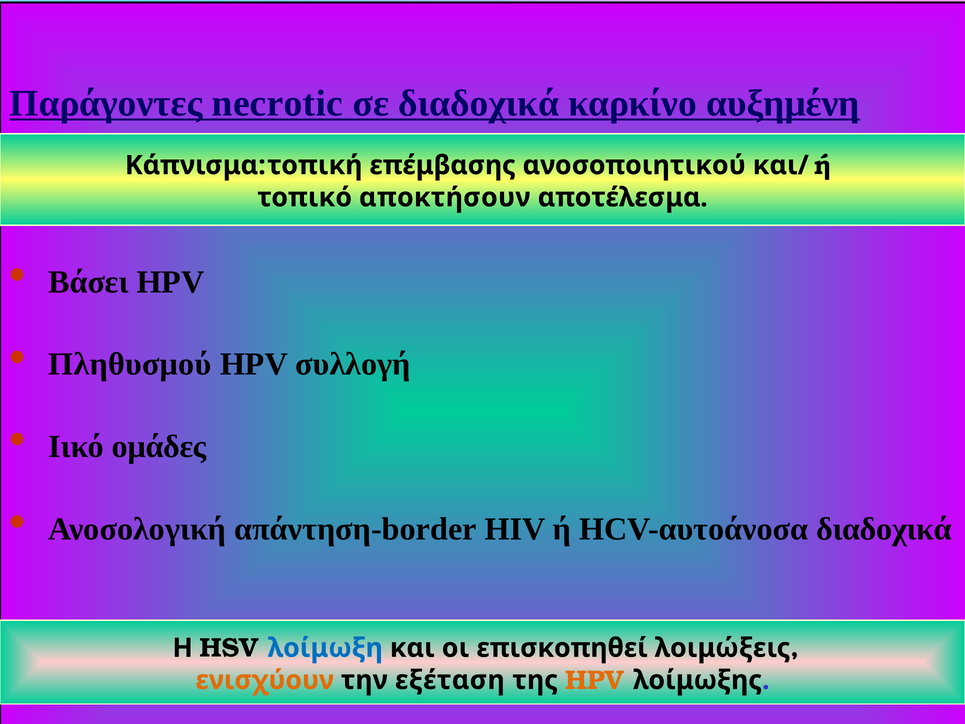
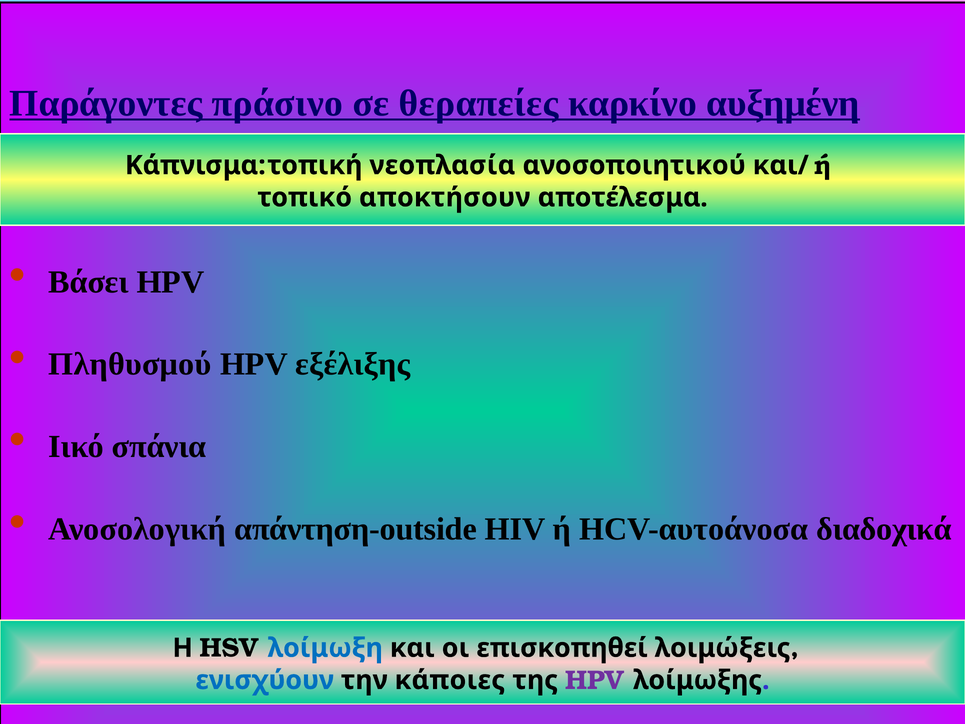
necrotic: necrotic -> πράσινο
σε διαδοχικά: διαδοχικά -> θεραπείες
επέμβασης: επέμβασης -> νεοπλασία
συλλογή: συλλογή -> εξέλιξης
ομάδες: ομάδες -> σπάνια
απάντηση-border: απάντηση-border -> απάντηση-outside
ενισχύουν colour: orange -> blue
εξέταση: εξέταση -> κάποιες
HPV at (595, 680) colour: orange -> purple
